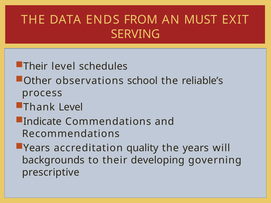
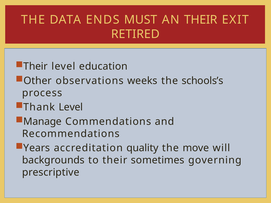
FROM: FROM -> MUST
AN MUST: MUST -> THEIR
SERVING: SERVING -> RETIRED
schedules: schedules -> education
school: school -> weeks
reliable’s: reliable’s -> schools’s
Indicate: Indicate -> Manage
the years: years -> move
developing: developing -> sometimes
